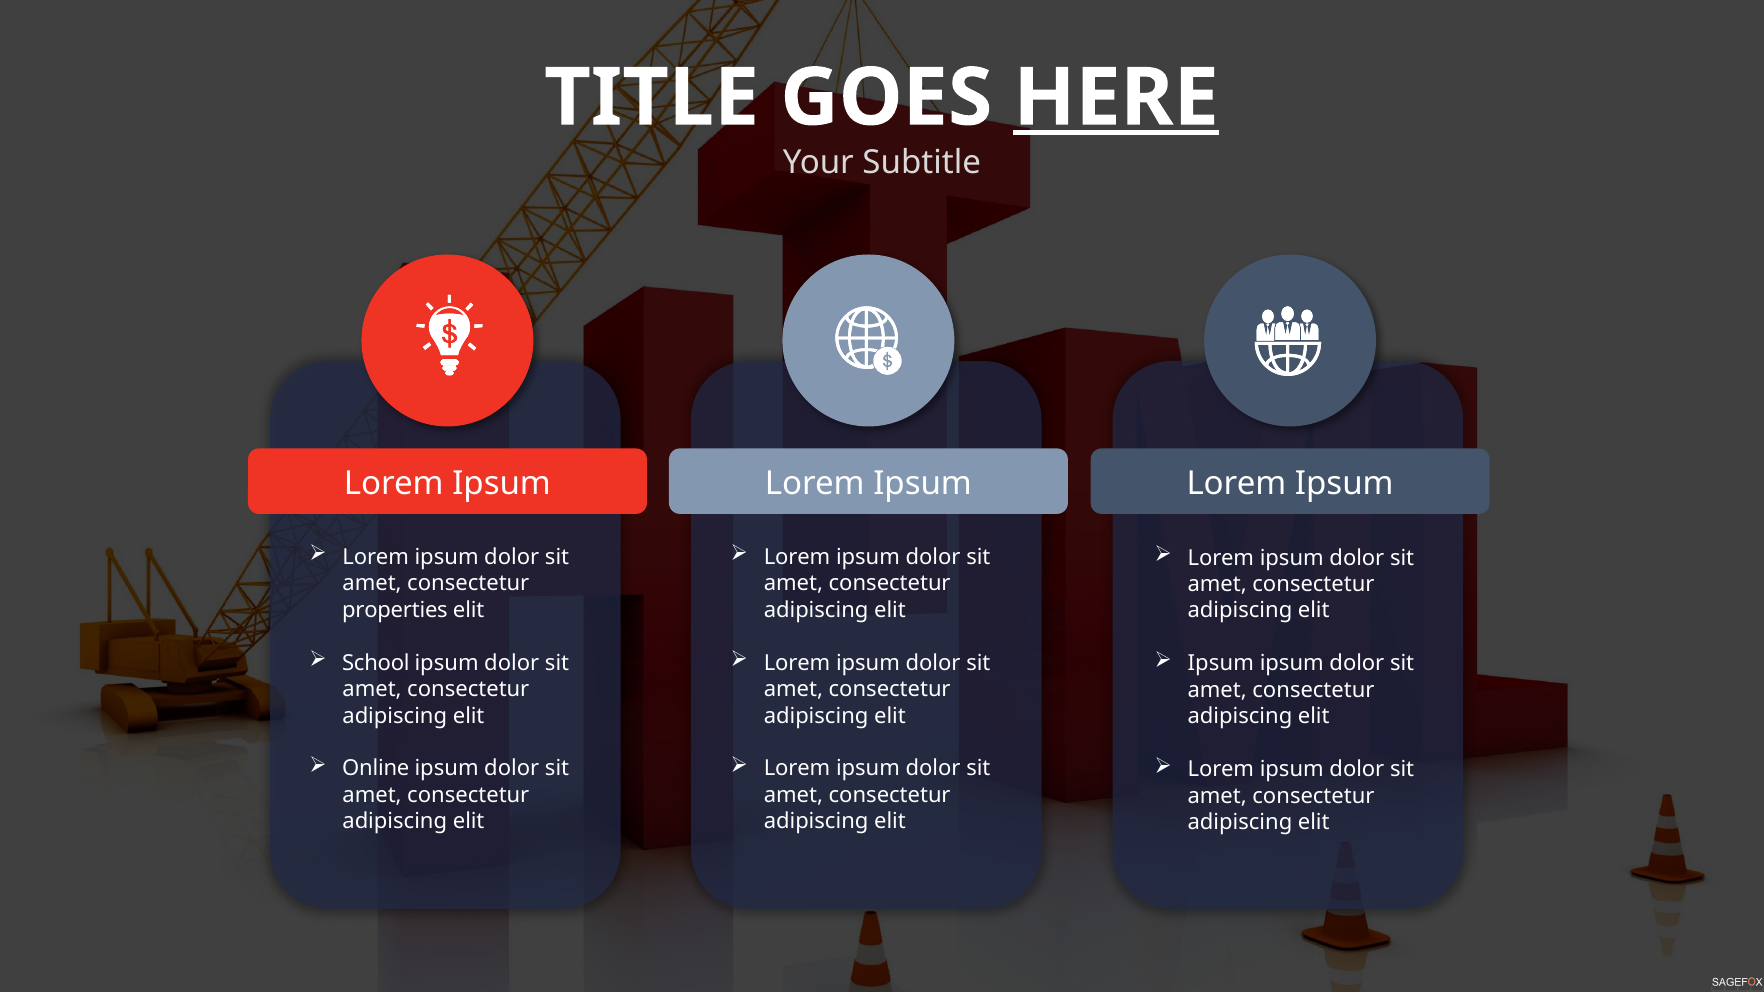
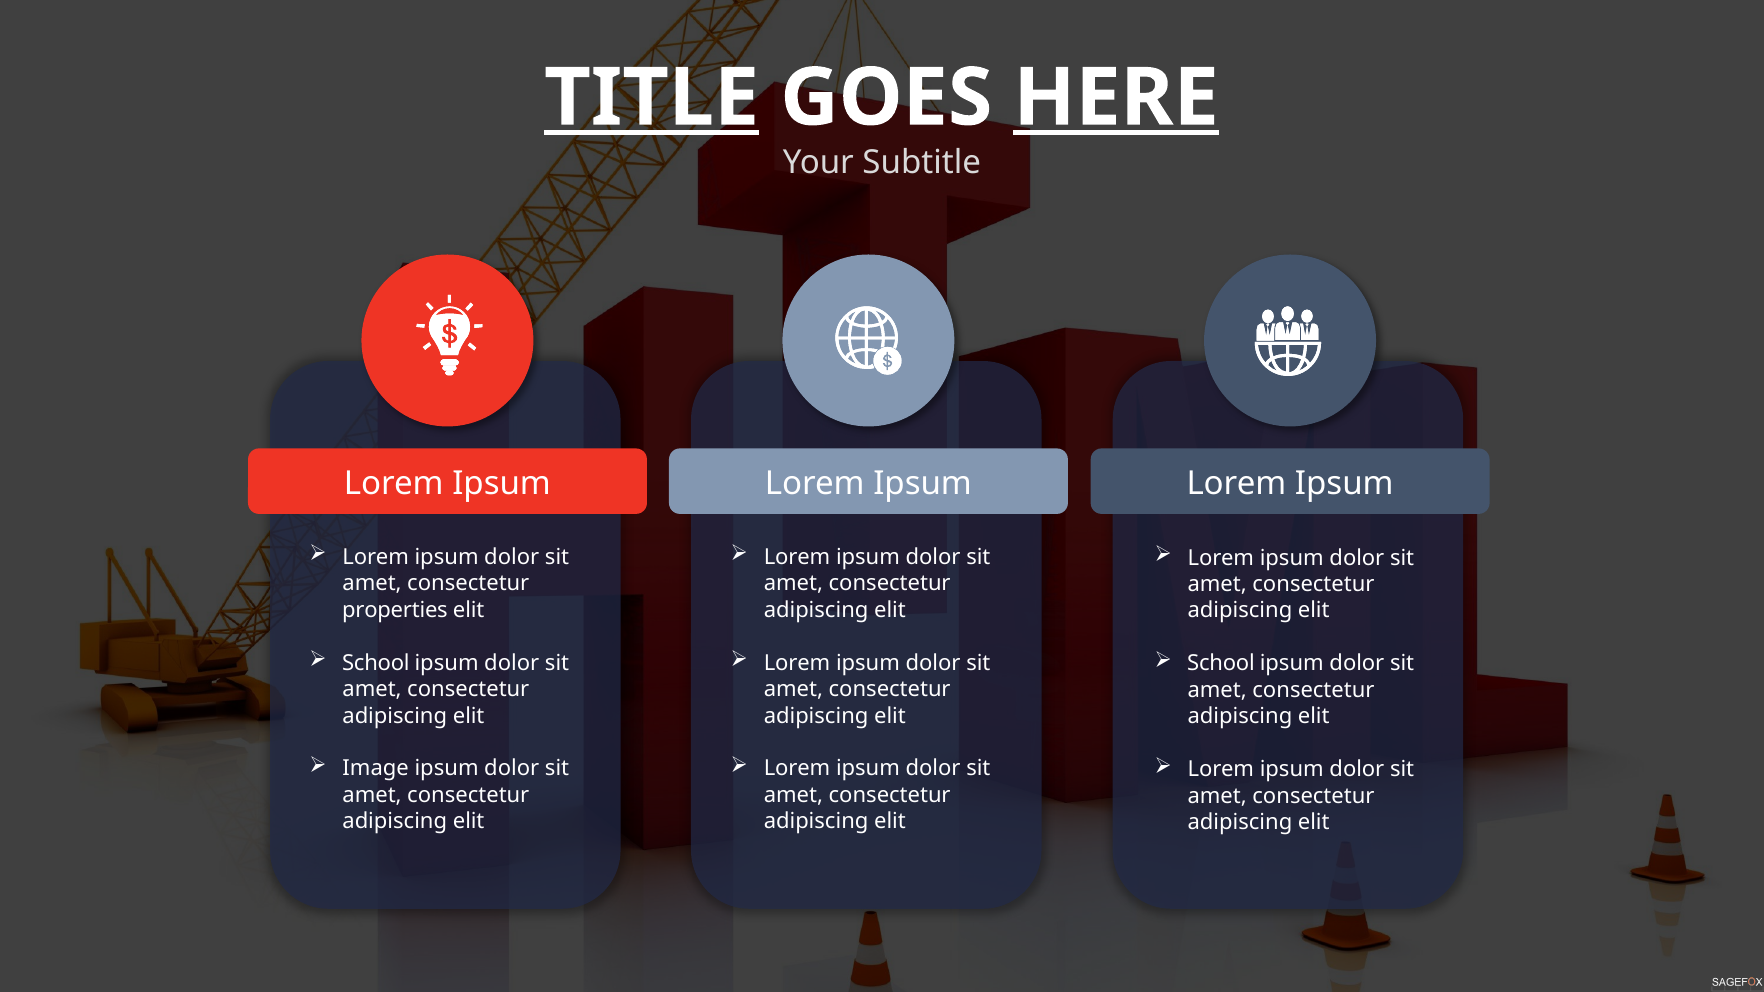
TITLE underline: none -> present
Ipsum at (1221, 664): Ipsum -> School
Online: Online -> Image
